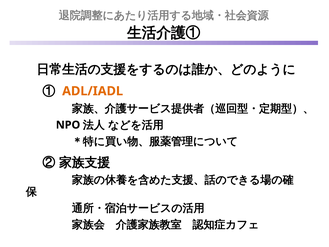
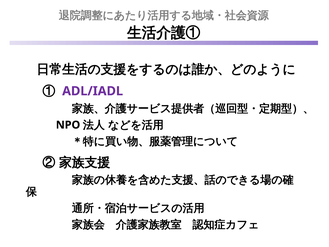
ADL/IADL colour: orange -> purple
